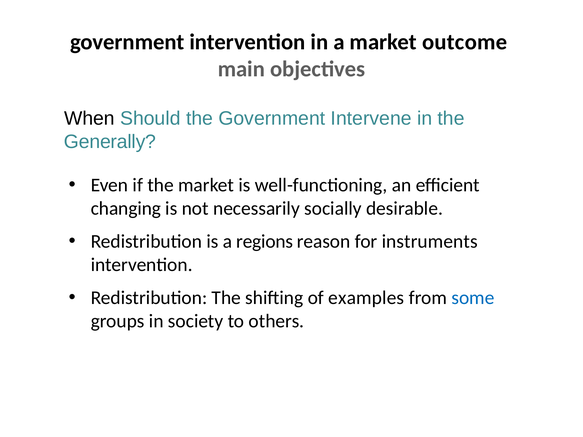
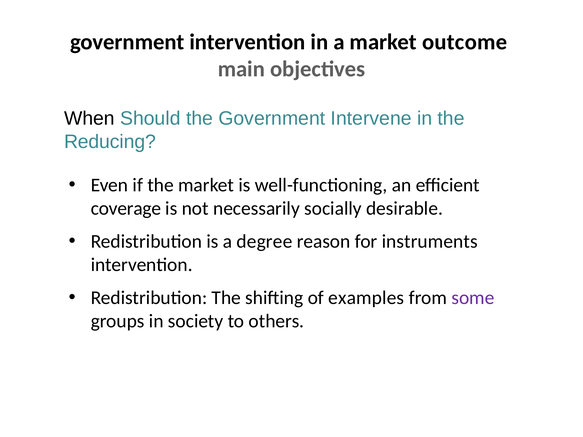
Generally: Generally -> Reducing
changing: changing -> coverage
regions: regions -> degree
some colour: blue -> purple
